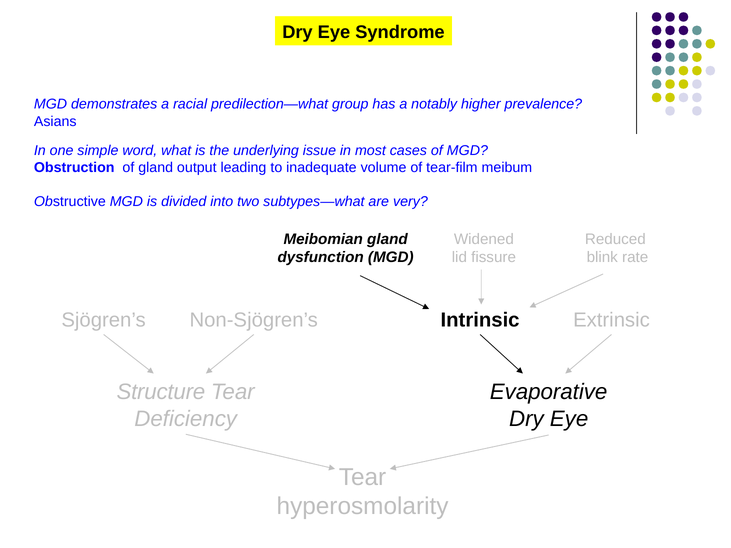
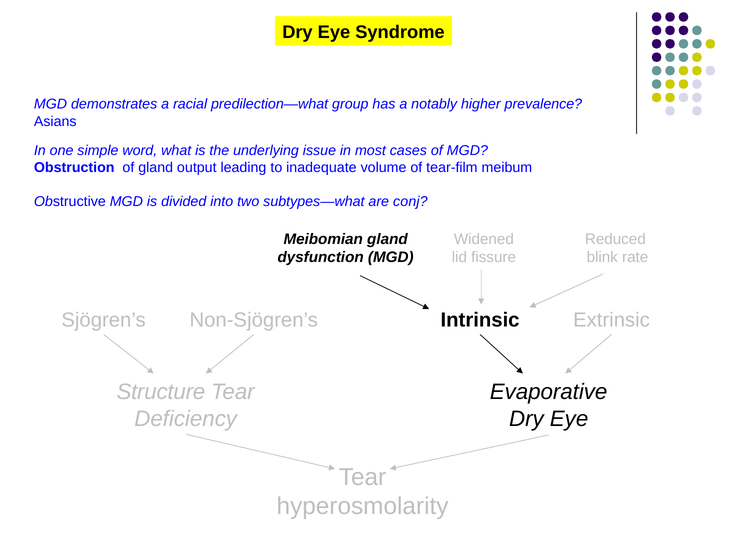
very: very -> conj
